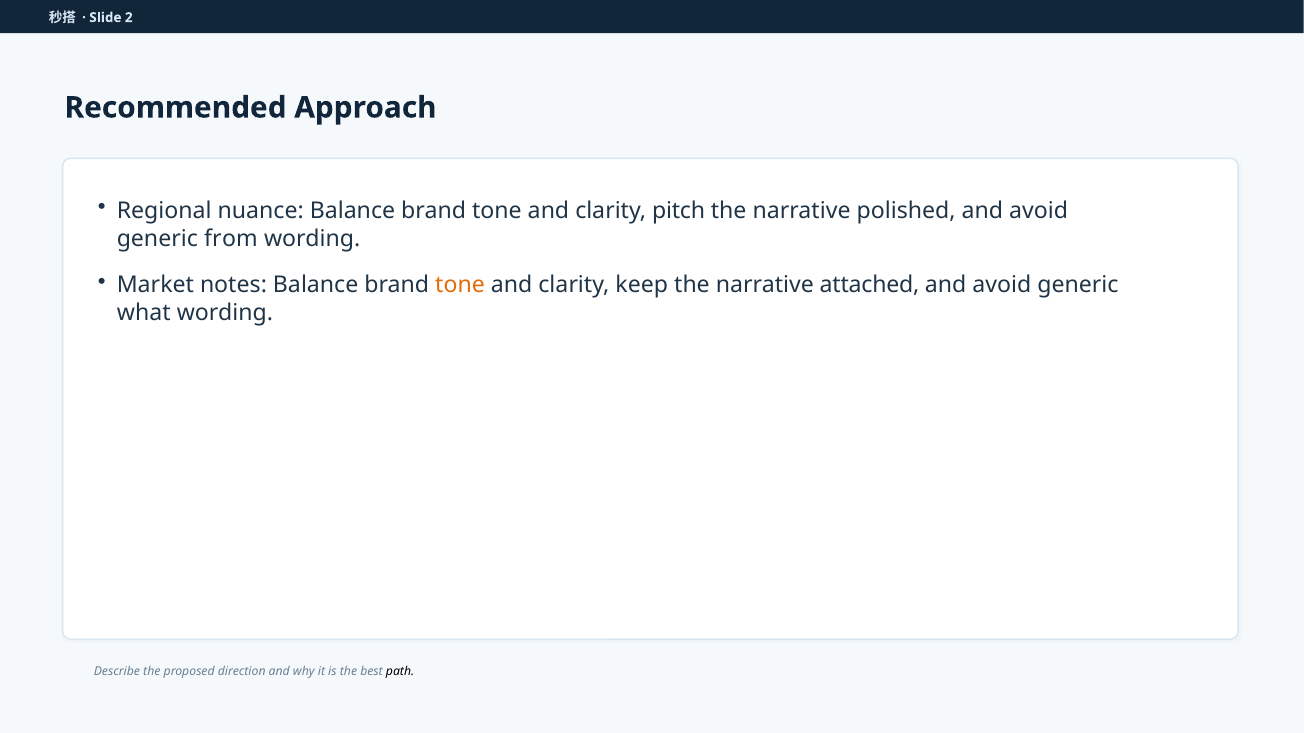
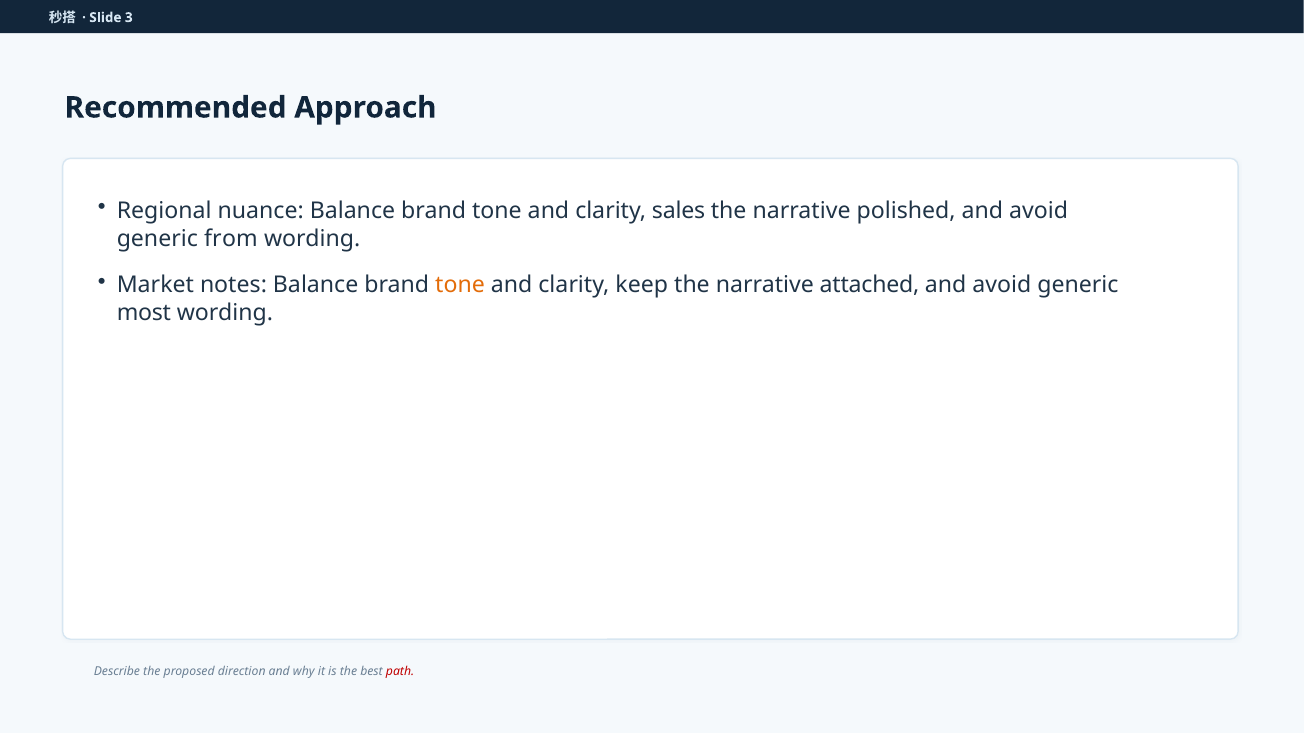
2: 2 -> 3
pitch: pitch -> sales
what: what -> most
path colour: black -> red
